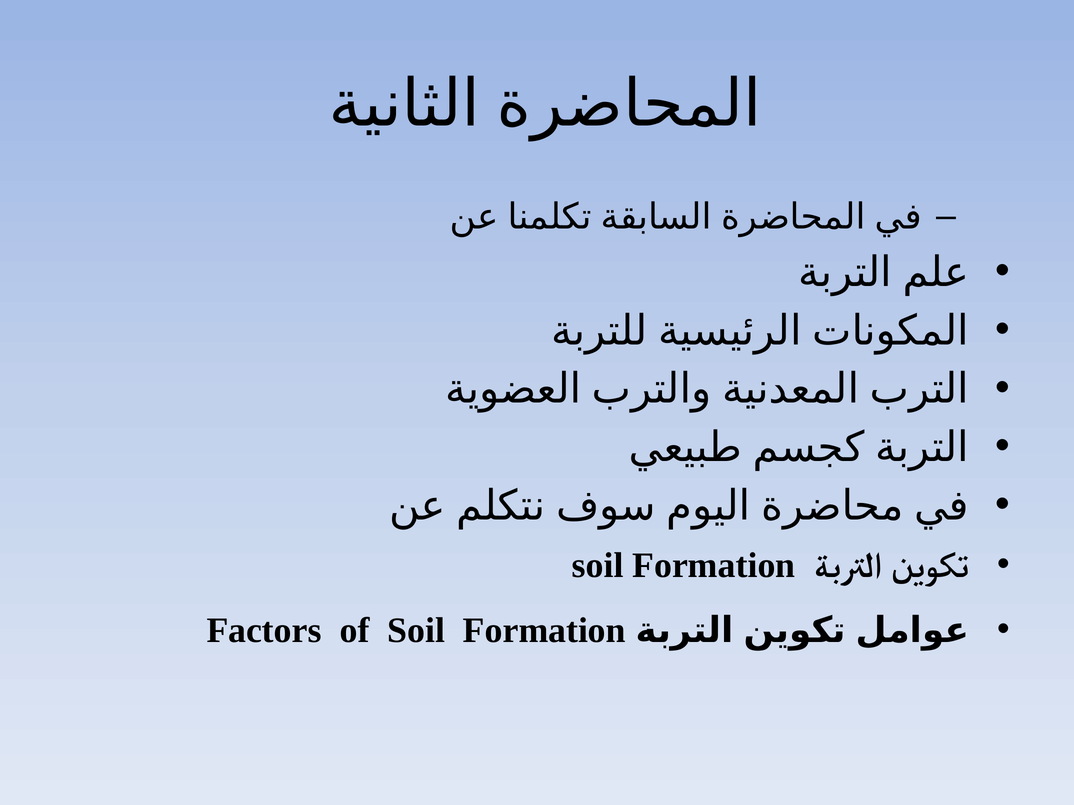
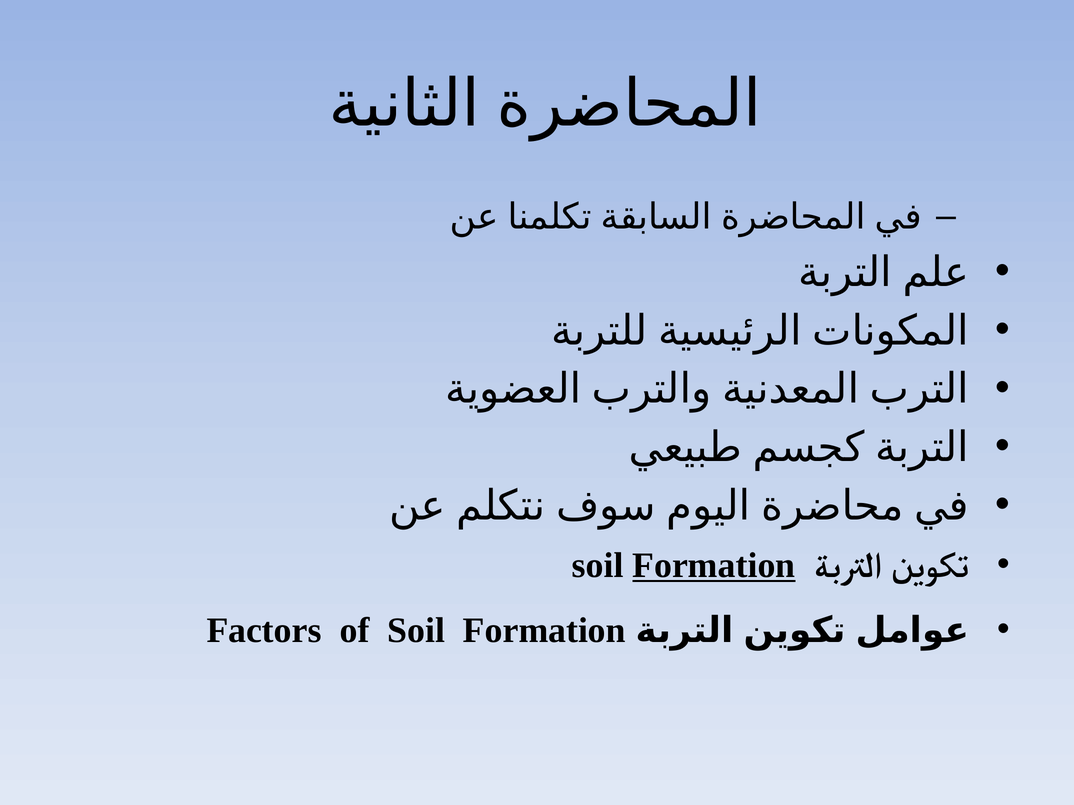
Formation at (714, 566) underline: none -> present
